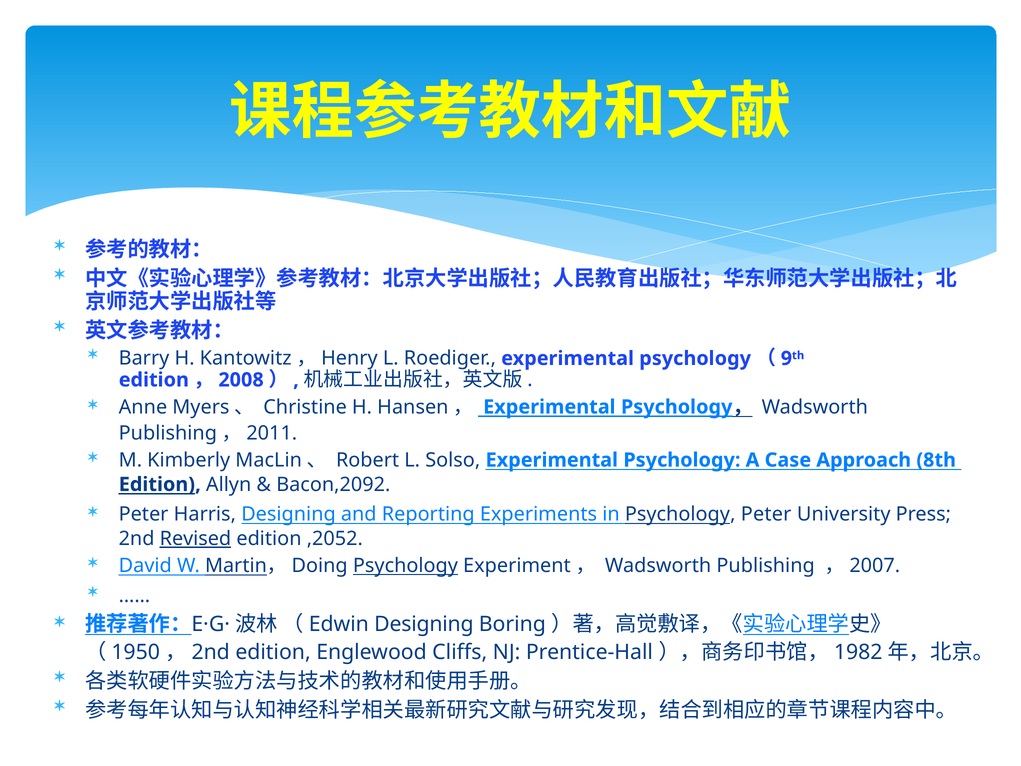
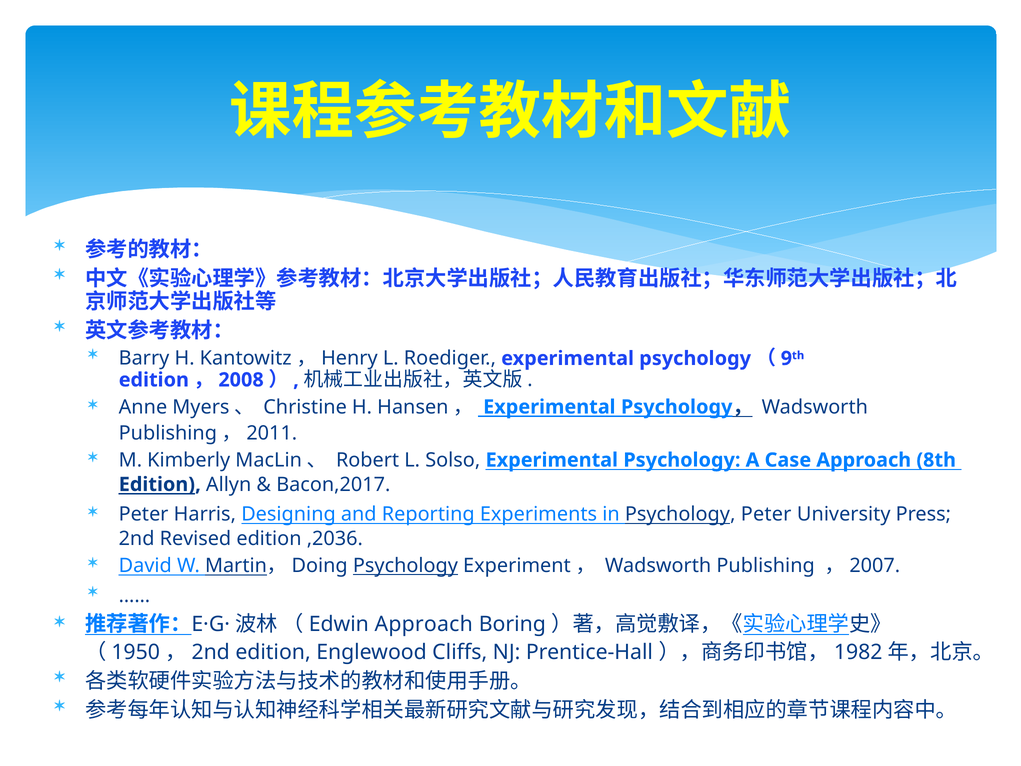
Bacon,2092: Bacon,2092 -> Bacon,2017
Revised underline: present -> none
,2052: ,2052 -> ,2036
（Edwin Designing: Designing -> Approach
